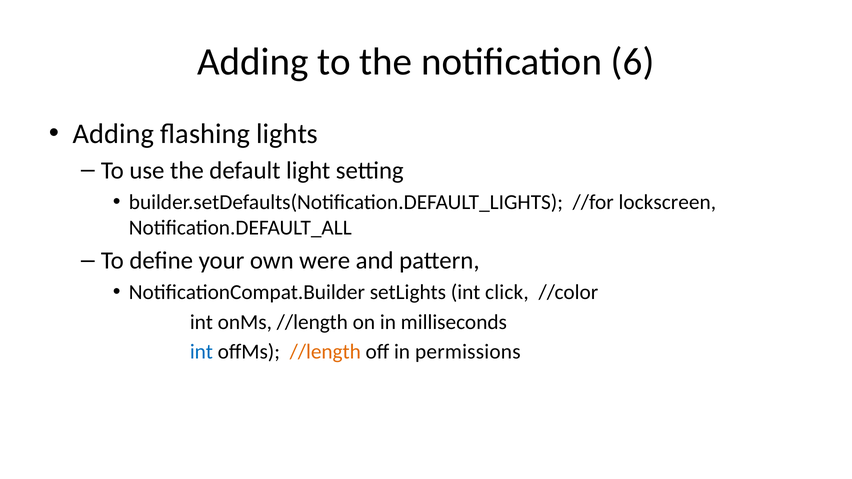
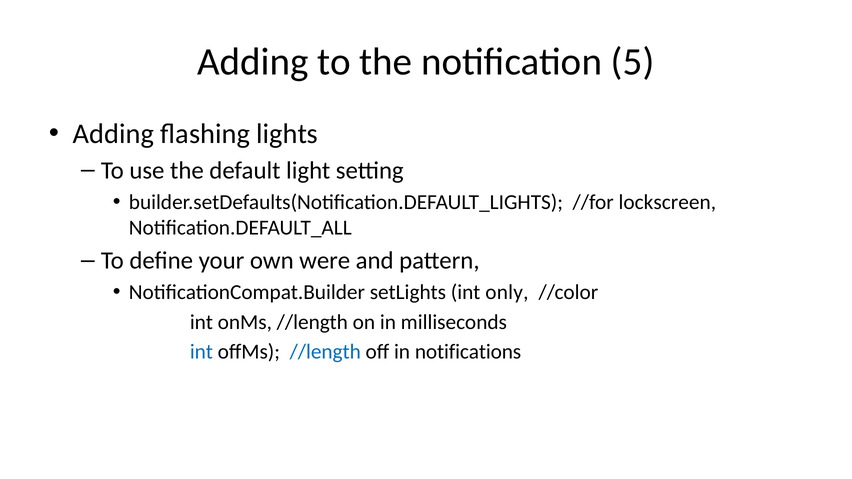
6: 6 -> 5
click: click -> only
//length at (325, 352) colour: orange -> blue
permissions: permissions -> notifications
